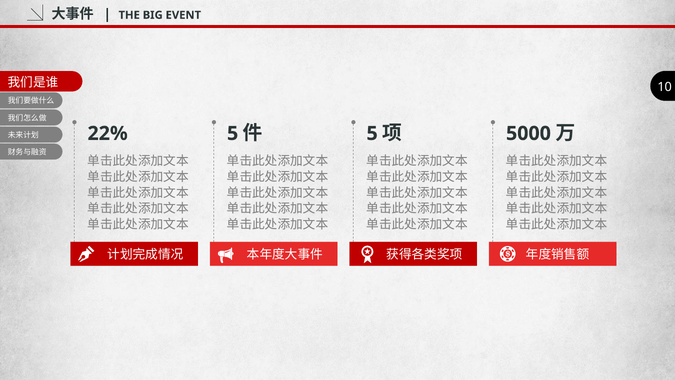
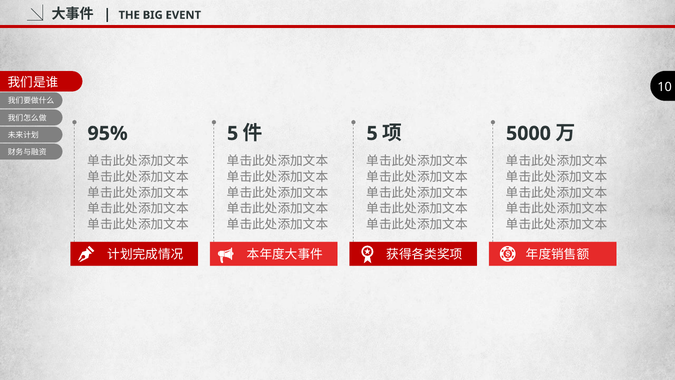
22%: 22% -> 95%
